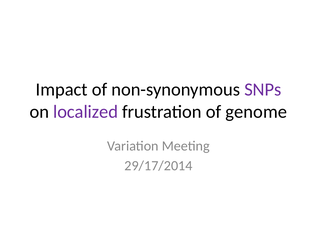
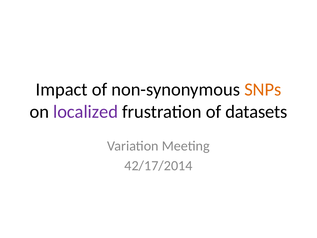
SNPs colour: purple -> orange
genome: genome -> datasets
29/17/2014: 29/17/2014 -> 42/17/2014
